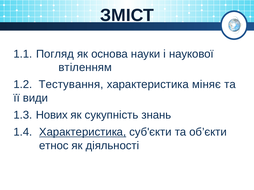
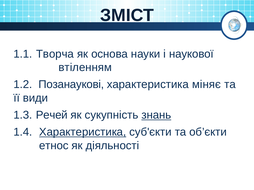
Погляд: Погляд -> Творча
Тестування: Тестування -> Позанаукові
Нових: Нових -> Речей
знань underline: none -> present
